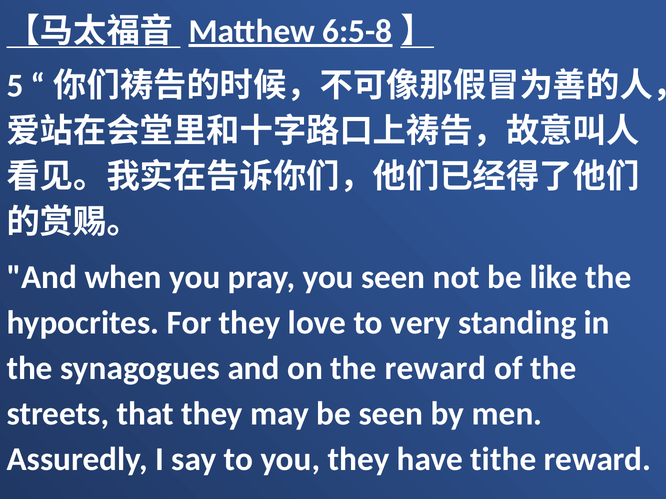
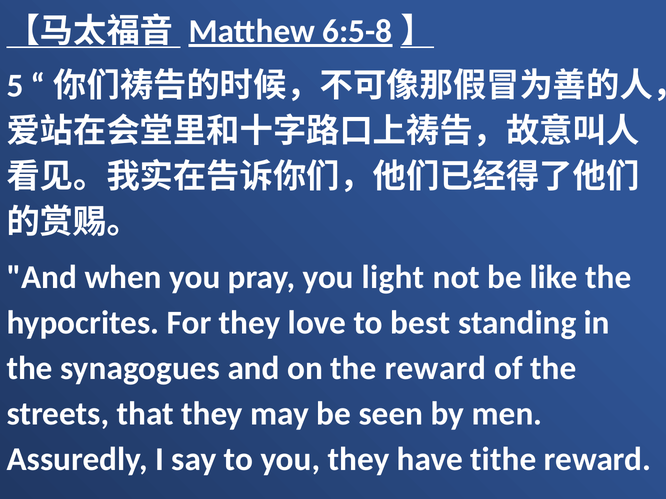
you seen: seen -> light
very: very -> best
